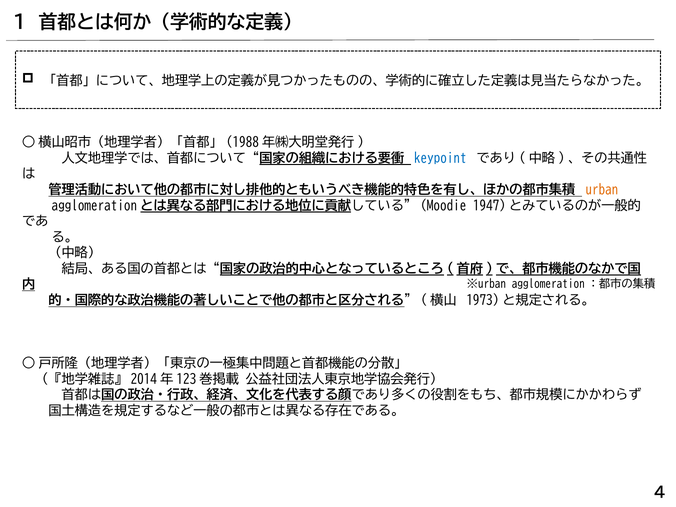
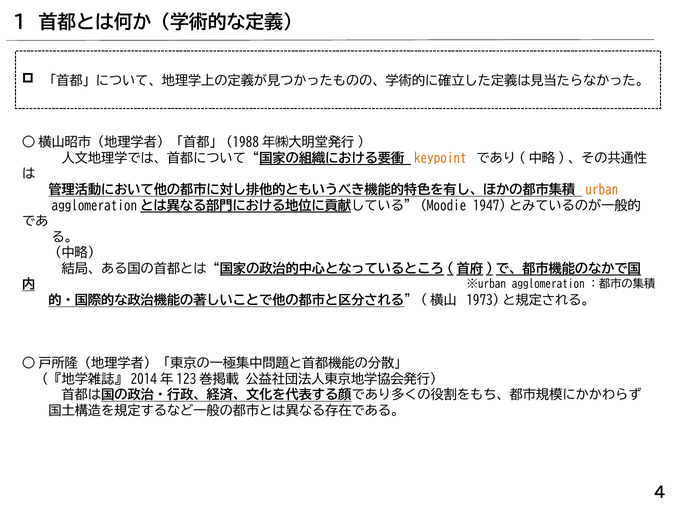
keypoint colour: blue -> orange
